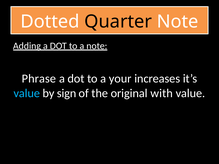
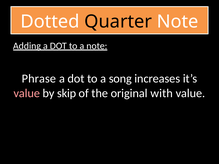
your: your -> song
value at (27, 93) colour: light blue -> pink
sign: sign -> skip
